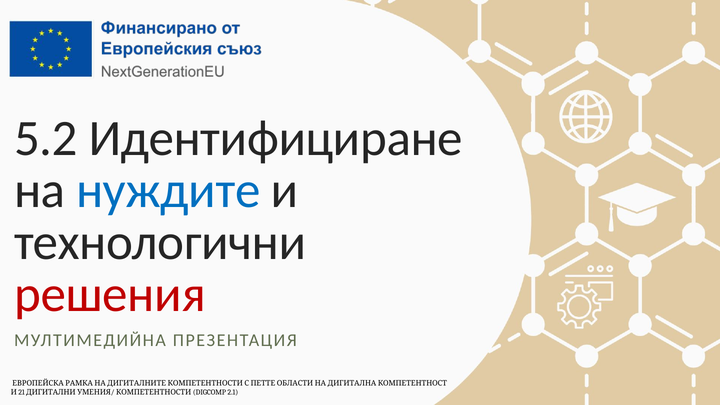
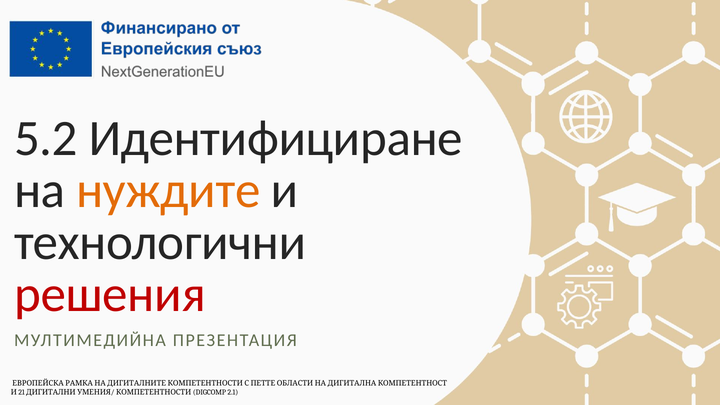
нуждите colour: blue -> orange
